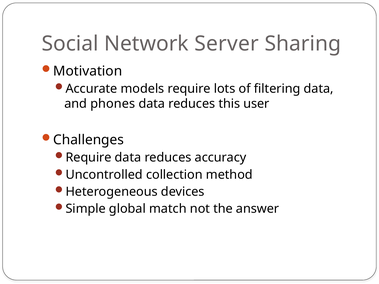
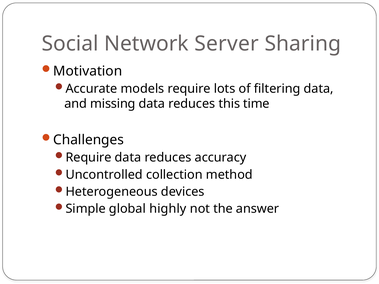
phones: phones -> missing
user: user -> time
match: match -> highly
